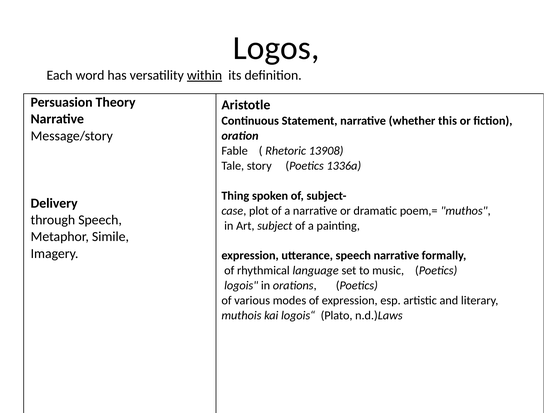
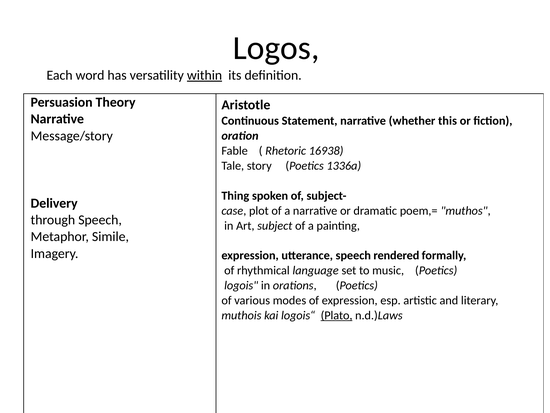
13908: 13908 -> 16938
speech narrative: narrative -> rendered
Plato underline: none -> present
